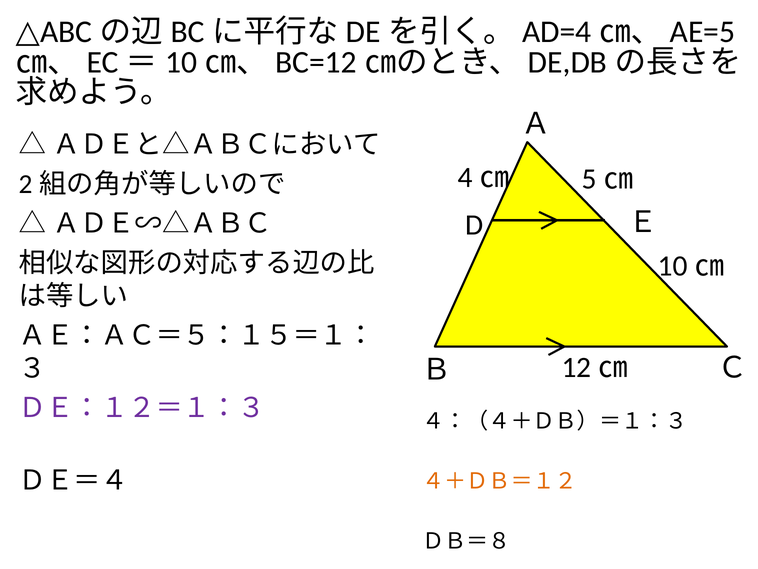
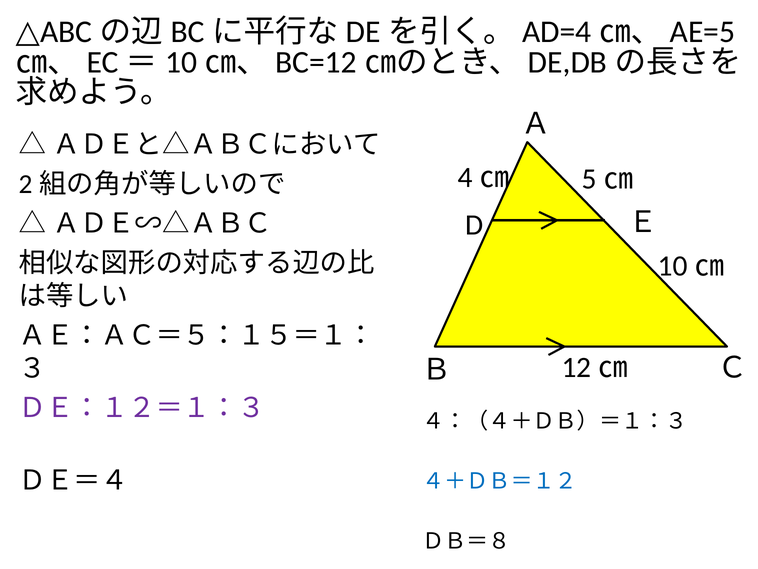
４＋ＤＢ＝１２ colour: orange -> blue
